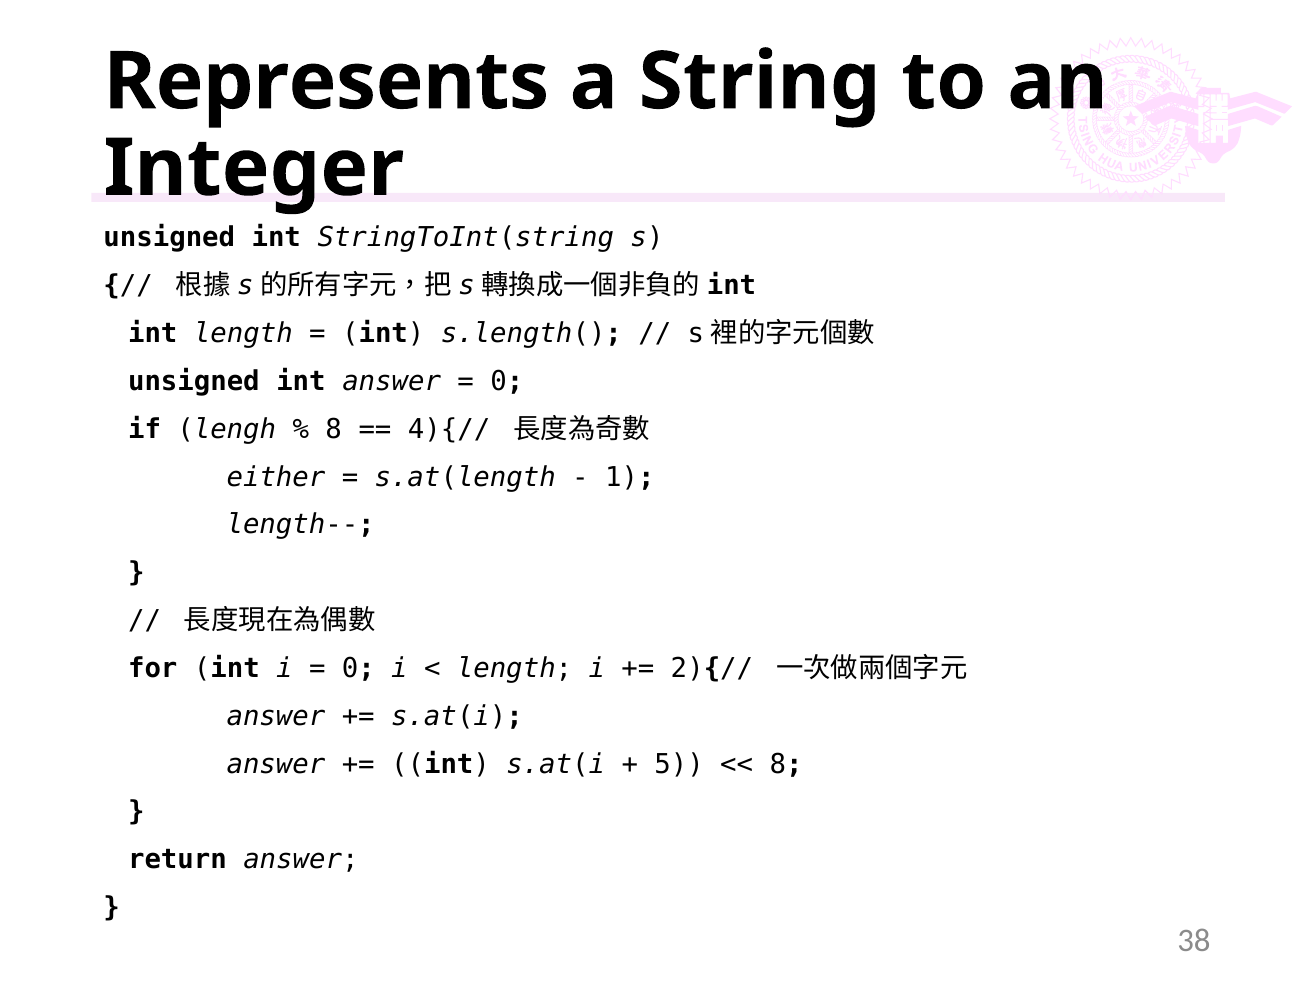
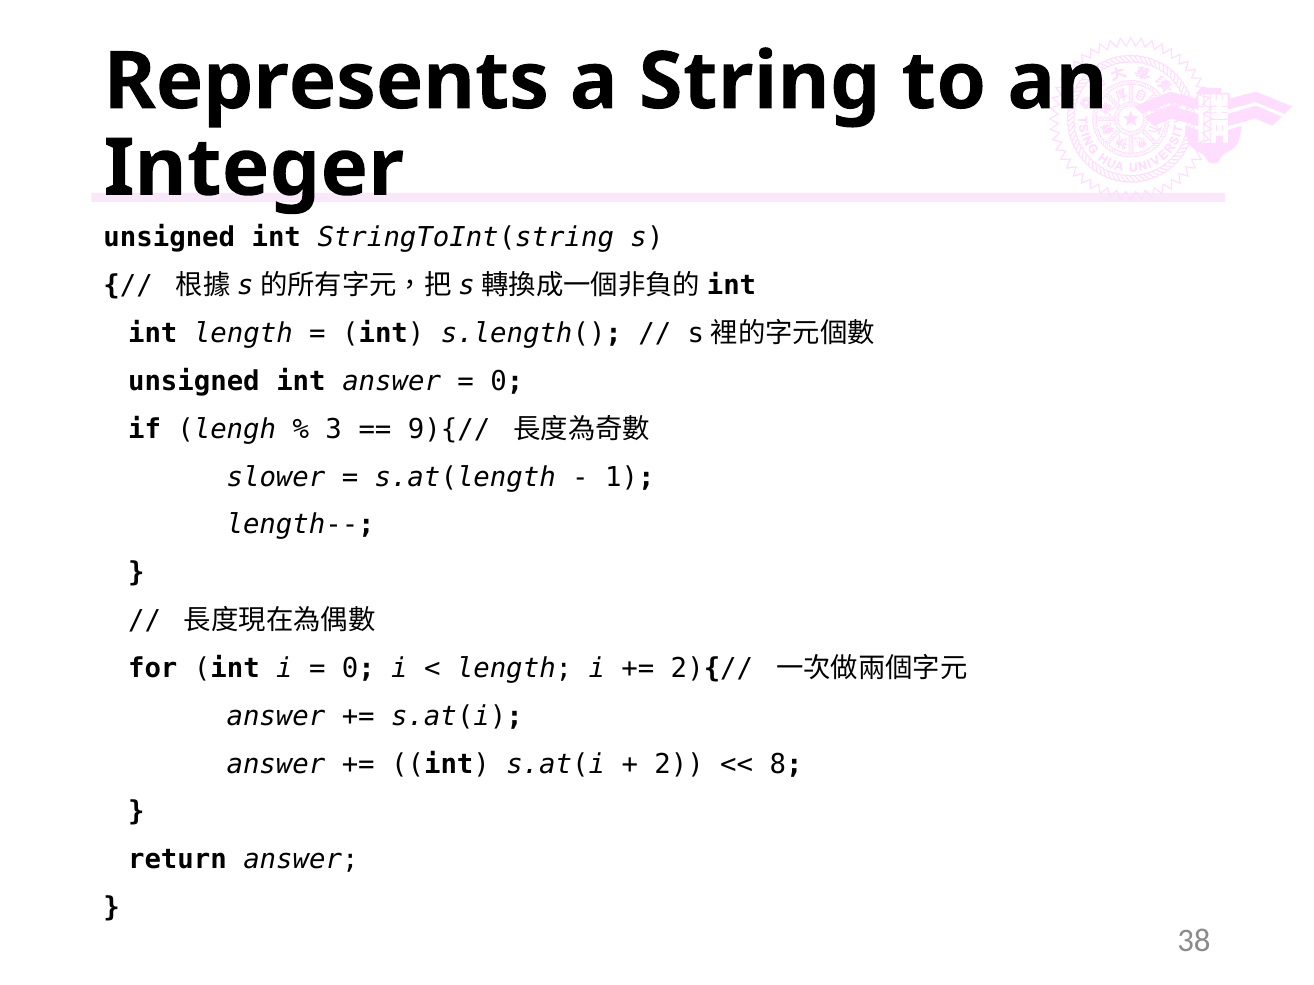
8 at (334, 430): 8 -> 3
4){//: 4){// -> 9){//
either: either -> slower
5: 5 -> 2
